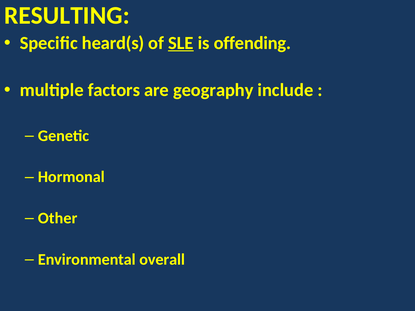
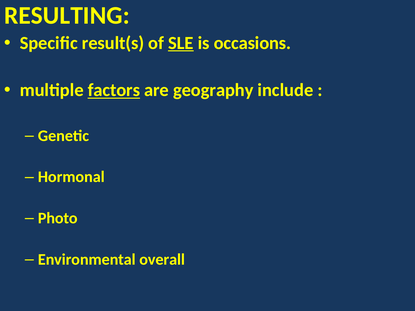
heard(s: heard(s -> result(s
offending: offending -> occasions
factors underline: none -> present
Other: Other -> Photo
